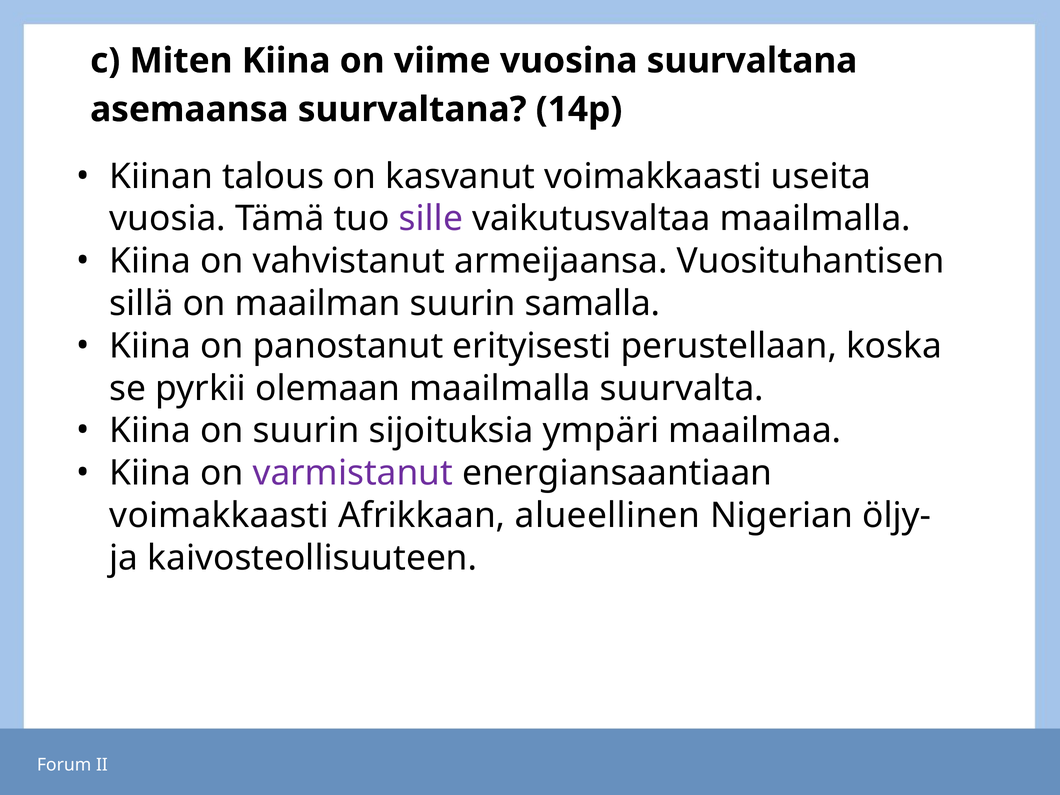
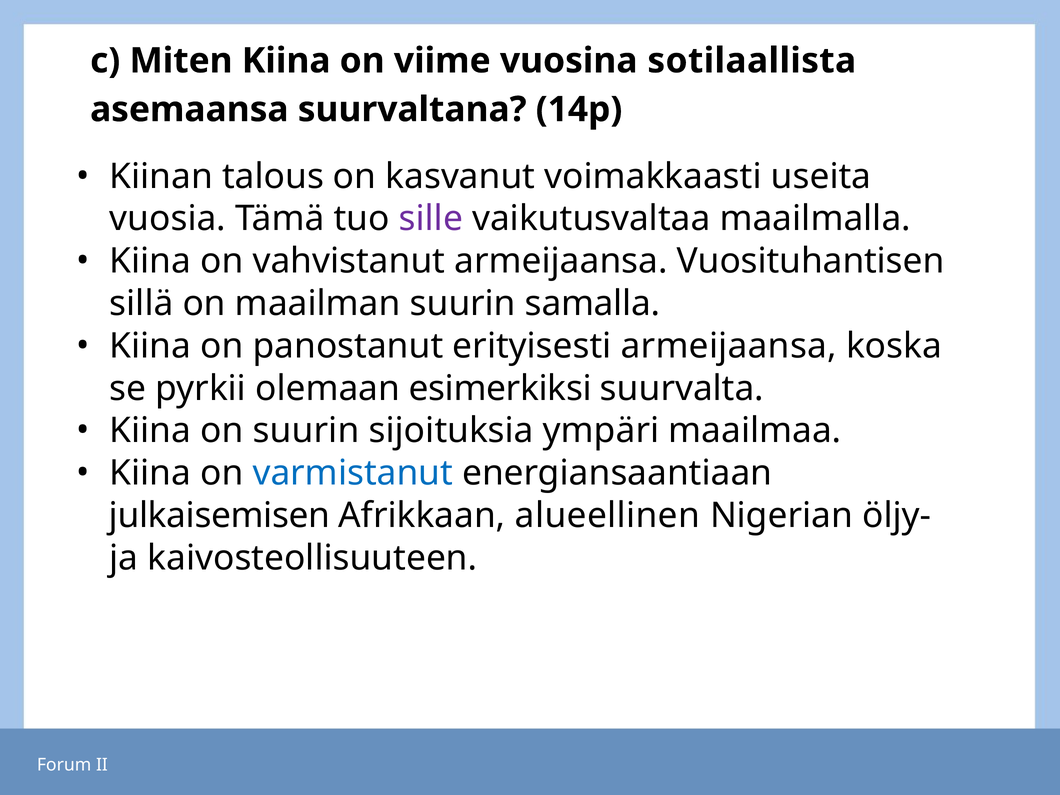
vuosina suurvaltana: suurvaltana -> sotilaallista
erityisesti perustellaan: perustellaan -> armeijaansa
olemaan maailmalla: maailmalla -> esimerkiksi
varmistanut colour: purple -> blue
voimakkaasti at (219, 516): voimakkaasti -> julkaisemisen
